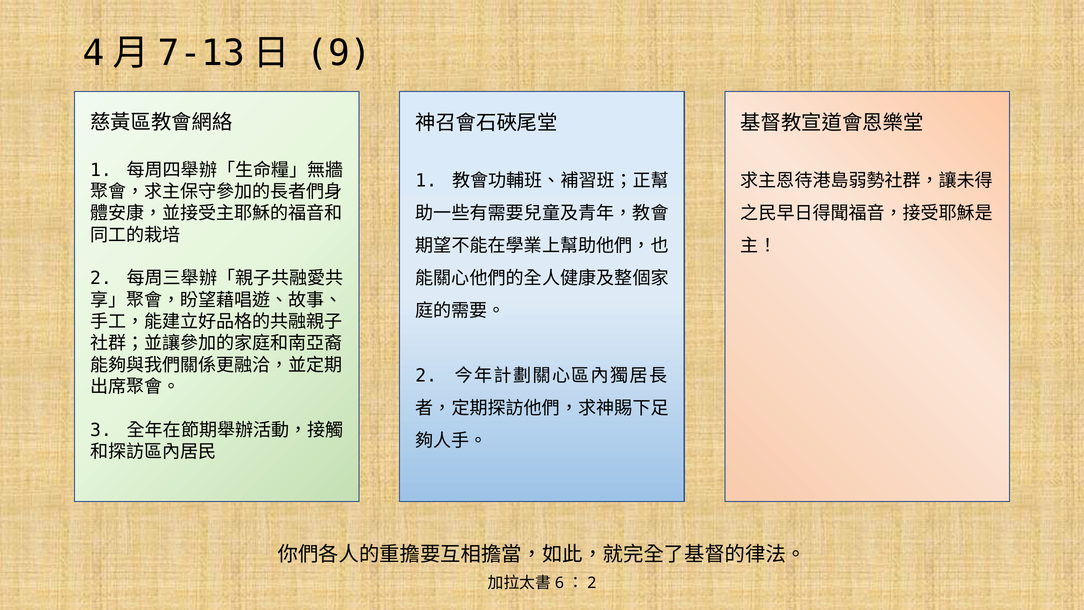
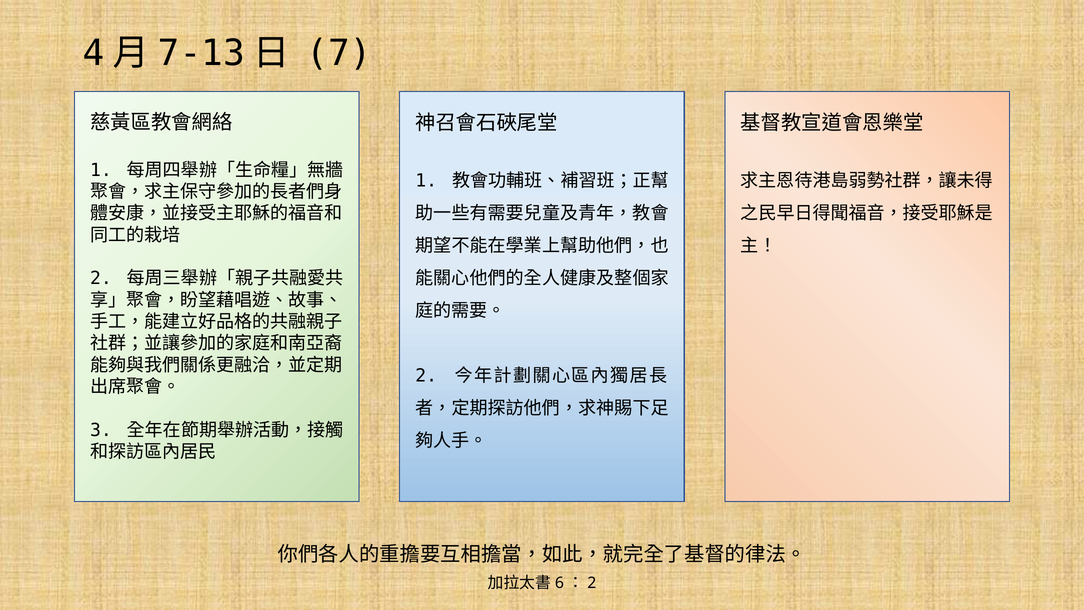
9: 9 -> 7
